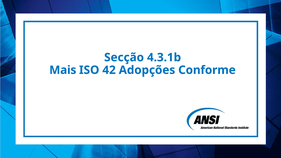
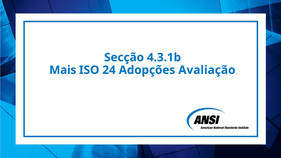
42: 42 -> 24
Conforme: Conforme -> Avaliação
